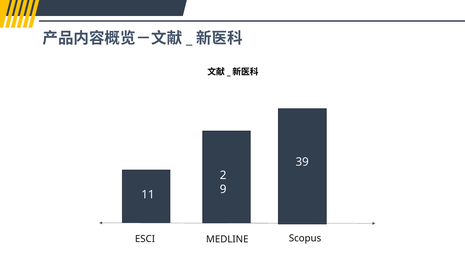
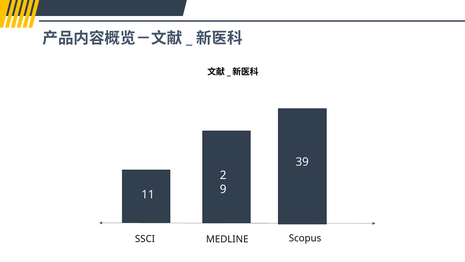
ESCI: ESCI -> SSCI
